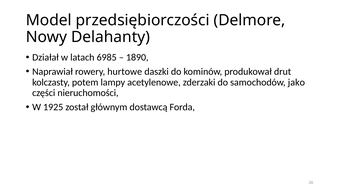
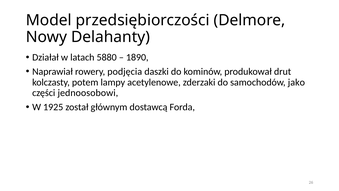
6985: 6985 -> 5880
hurtowe: hurtowe -> podjęcia
nieruchomości: nieruchomości -> jednoosobowi
